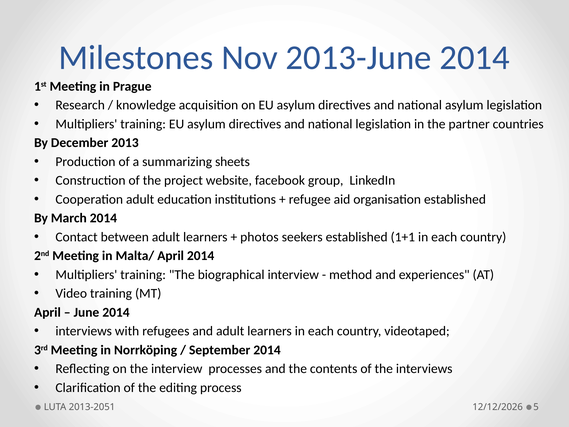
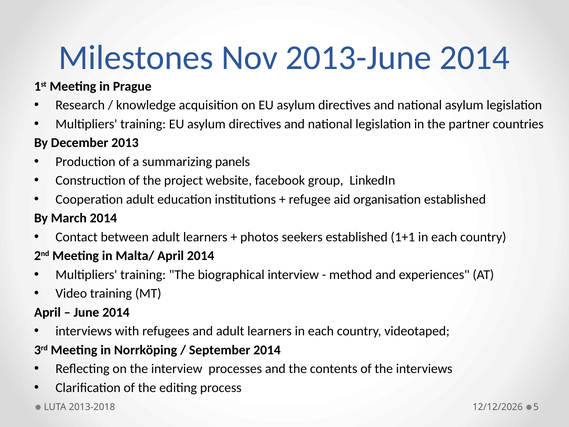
sheets: sheets -> panels
2013-2051: 2013-2051 -> 2013-2018
